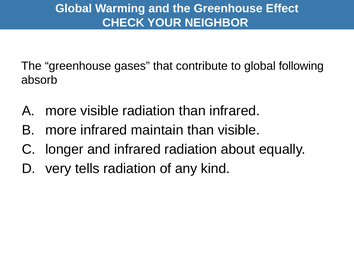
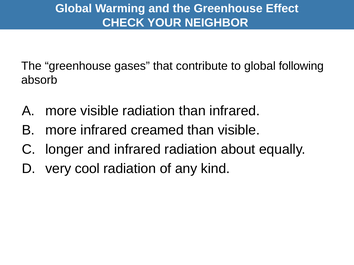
maintain: maintain -> creamed
tells: tells -> cool
